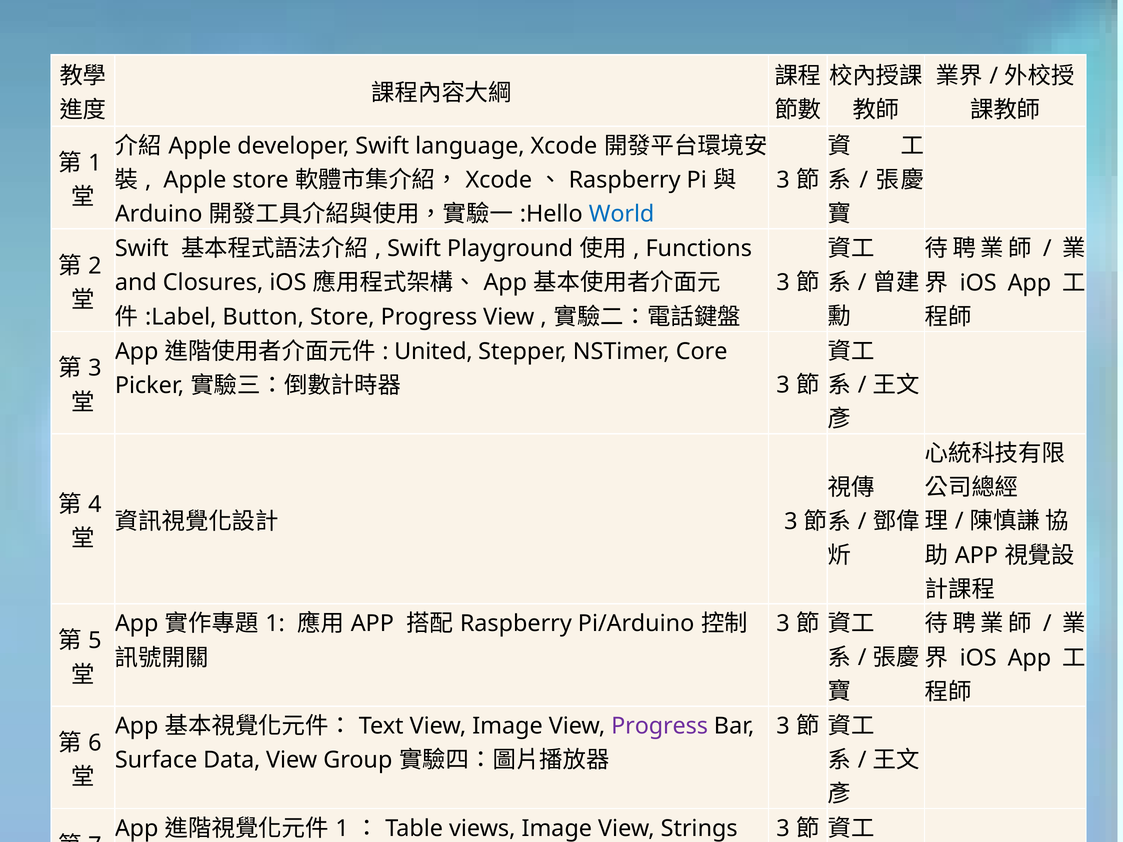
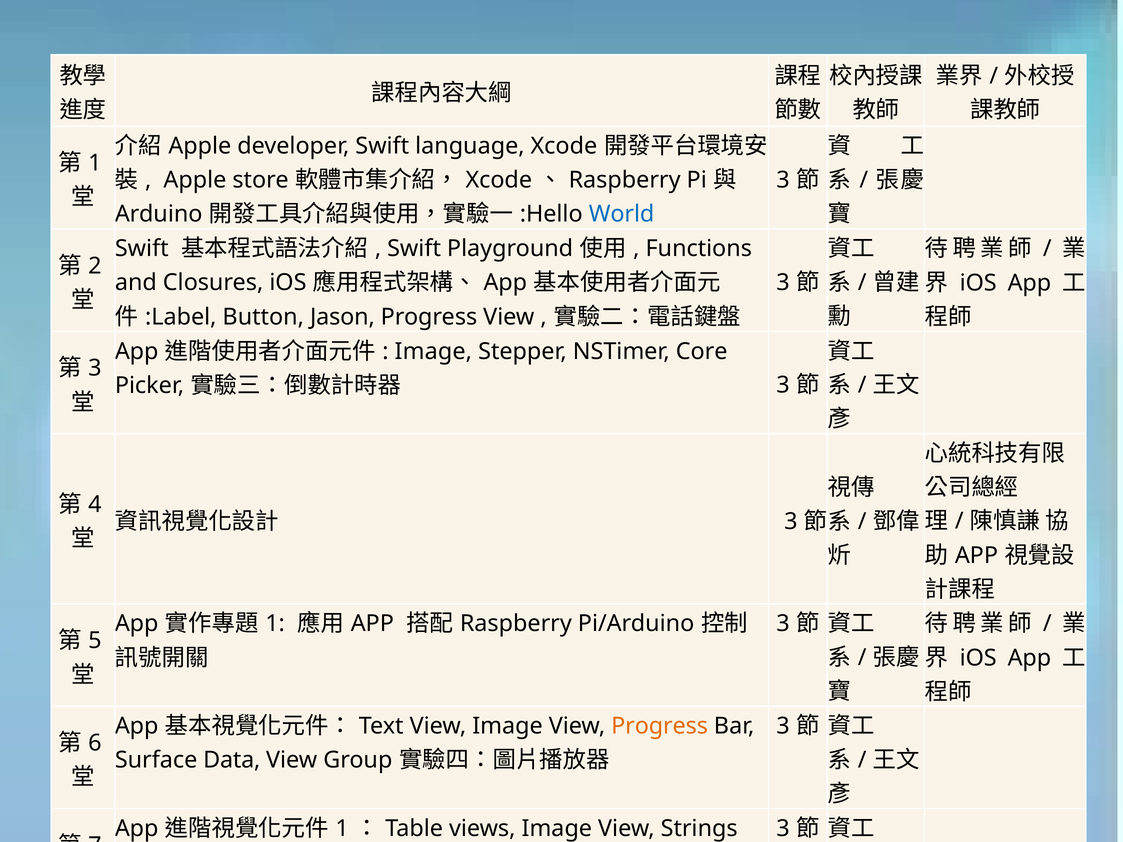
Button Store: Store -> Jason
United at (433, 351): United -> Image
Progress at (660, 726) colour: purple -> orange
